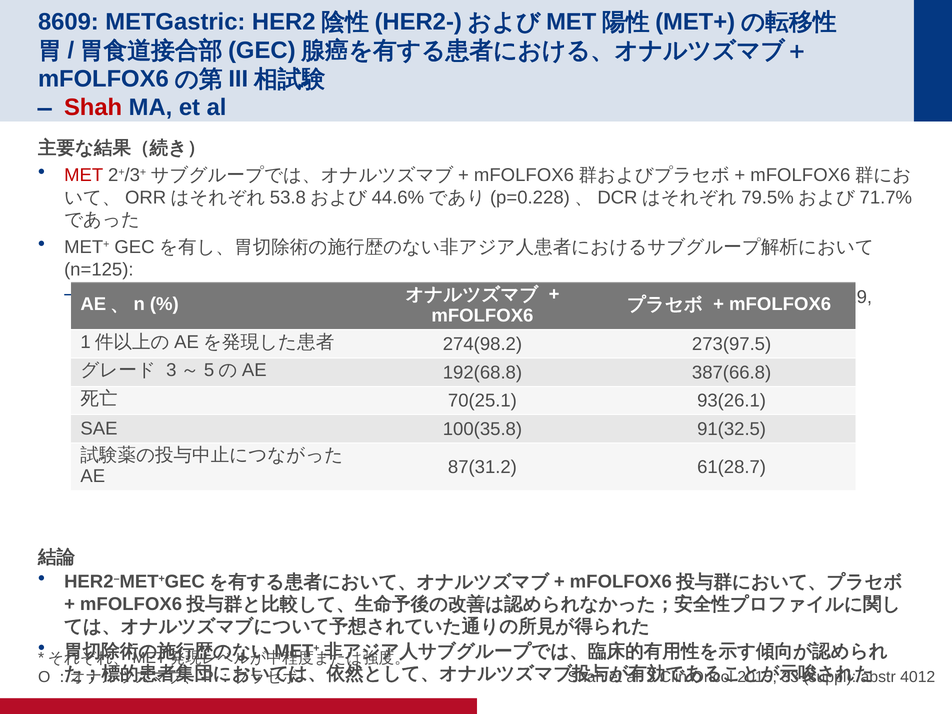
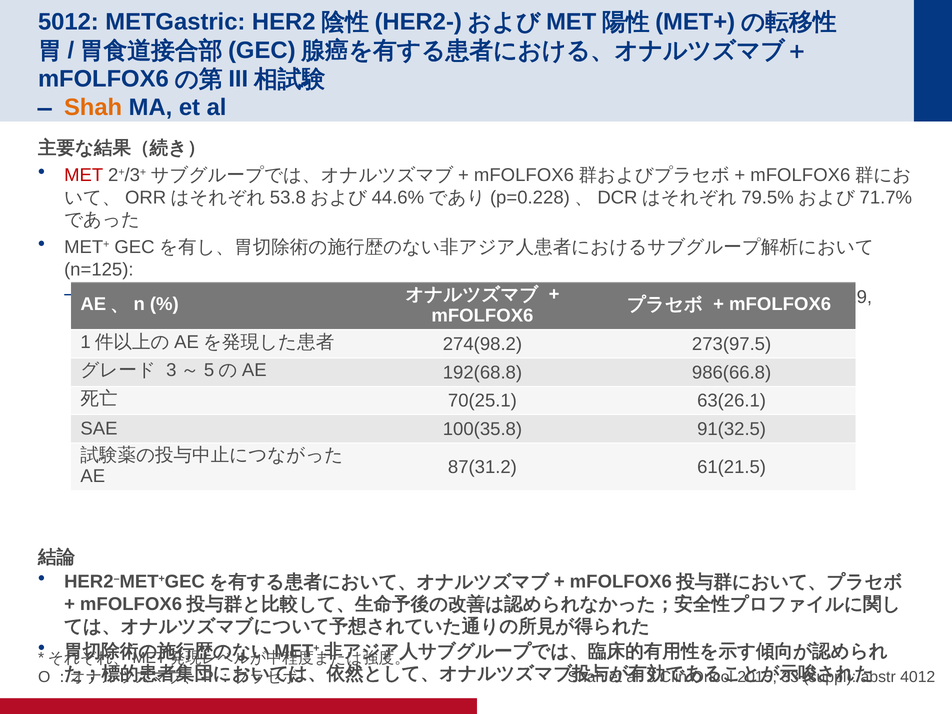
8609: 8609 -> 5012
Shah at (93, 108) colour: red -> orange
387(66.8: 387(66.8 -> 986(66.8
93(26.1: 93(26.1 -> 63(26.1
61(28.7: 61(28.7 -> 61(21.5
